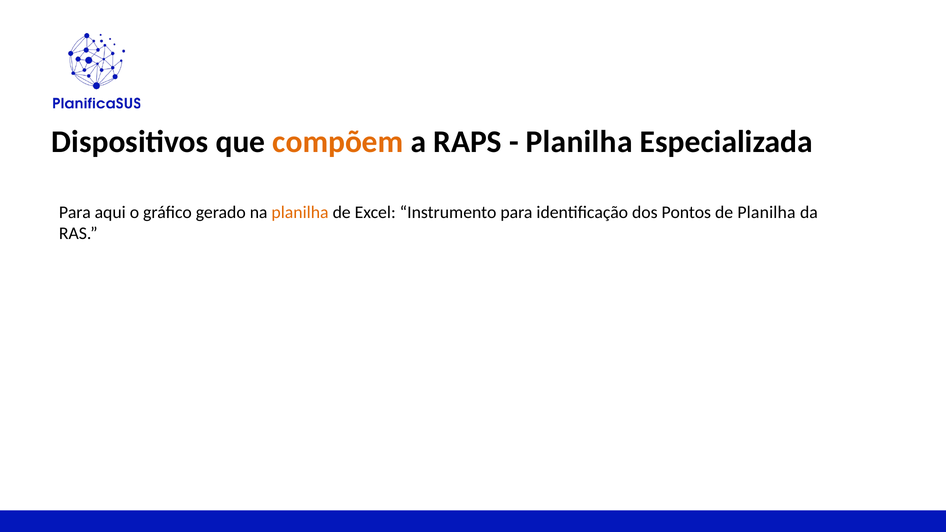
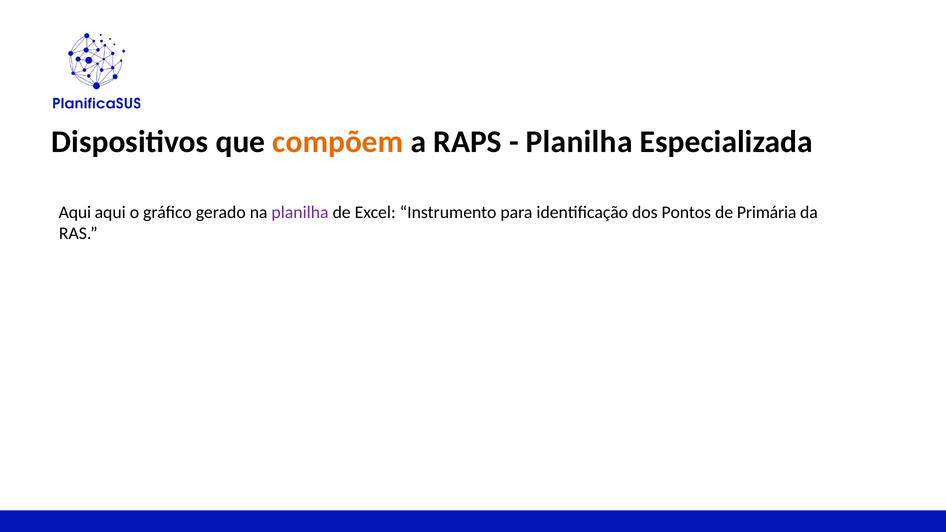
Para at (75, 212): Para -> Aqui
planilha at (300, 212) colour: orange -> purple
de Planilha: Planilha -> Primária
